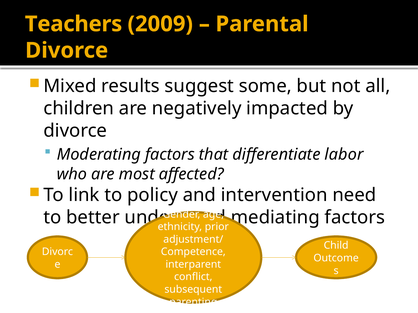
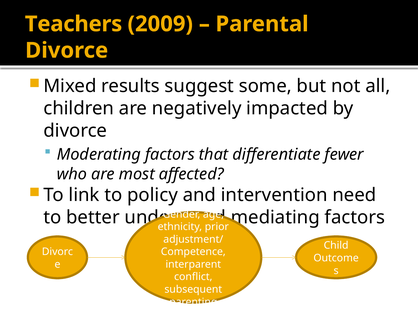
labor: labor -> fewer
